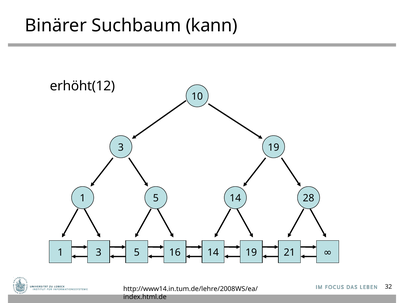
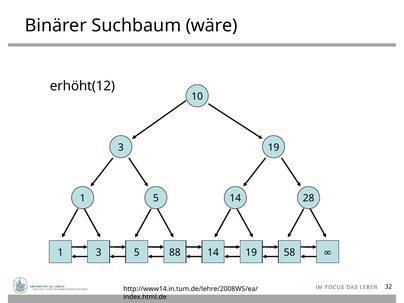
kann: kann -> wäre
16: 16 -> 88
21: 21 -> 58
